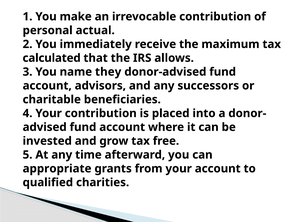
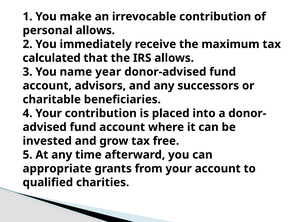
personal actual: actual -> allows
they: they -> year
